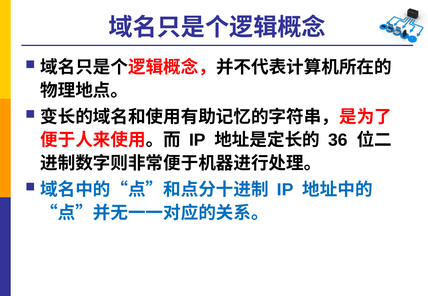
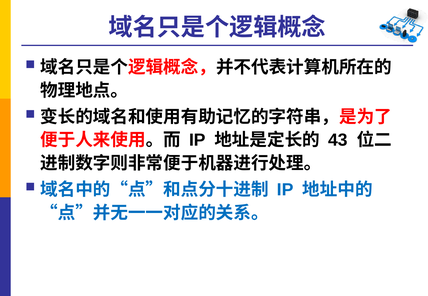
36: 36 -> 43
